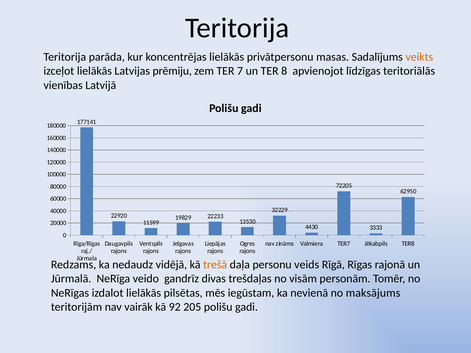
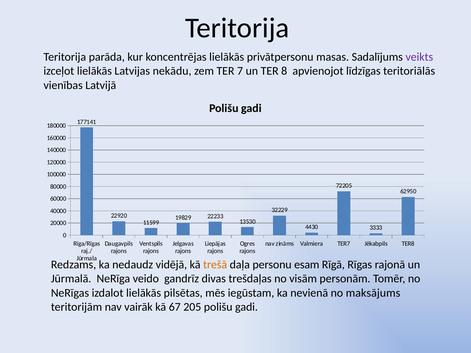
veikts colour: orange -> purple
prēmiju: prēmiju -> nekādu
veids: veids -> esam
92: 92 -> 67
